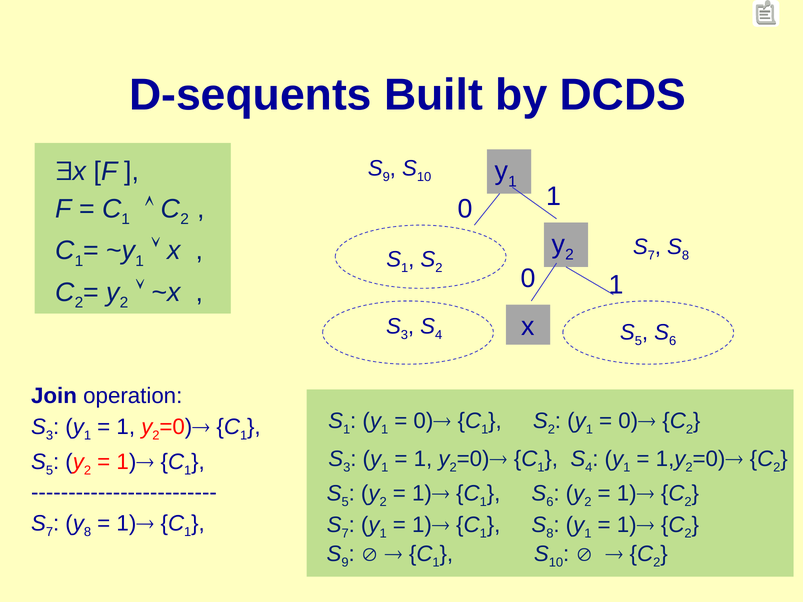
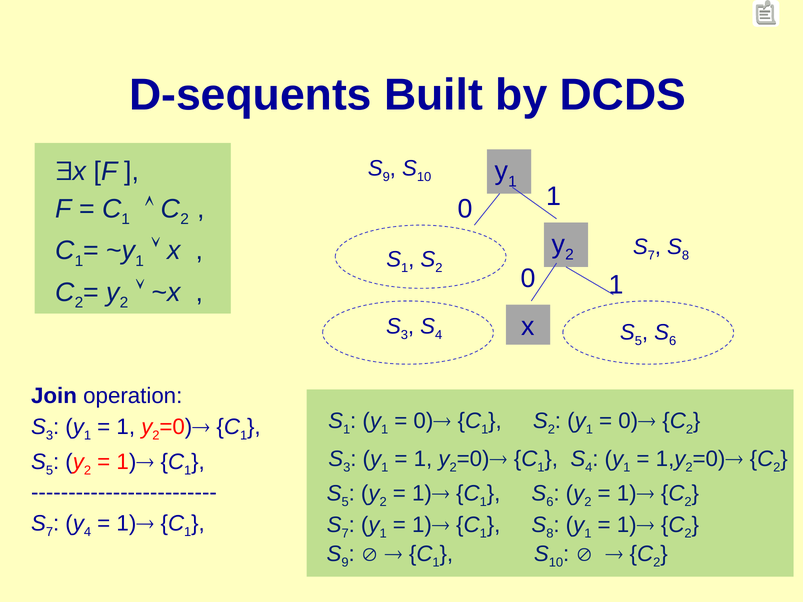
8 at (88, 532): 8 -> 4
